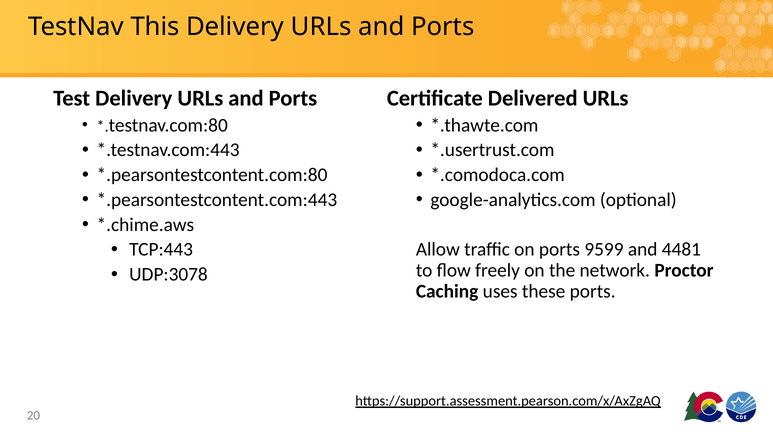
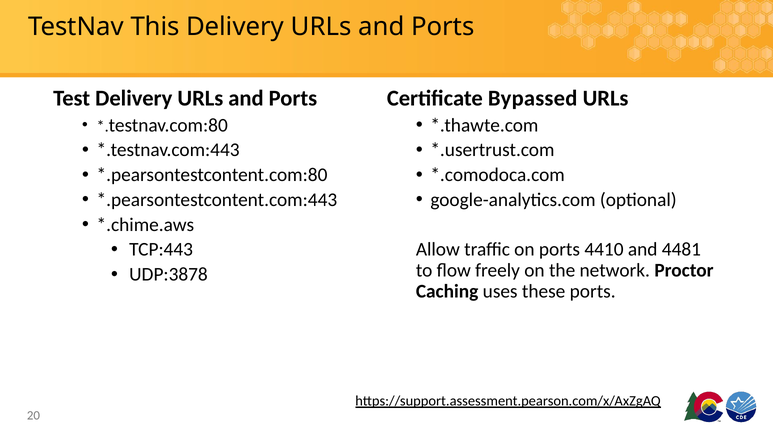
Delivered: Delivered -> Bypassed
9599: 9599 -> 4410
UDP:3078: UDP:3078 -> UDP:3878
